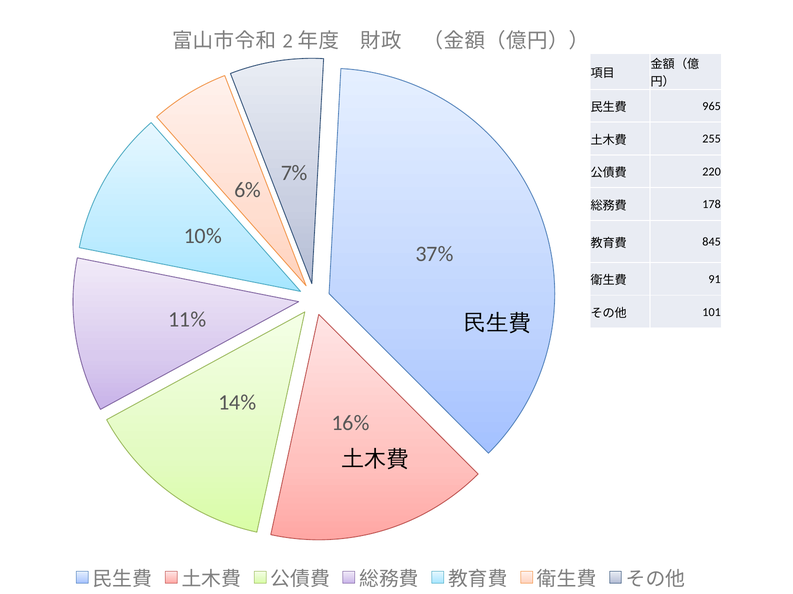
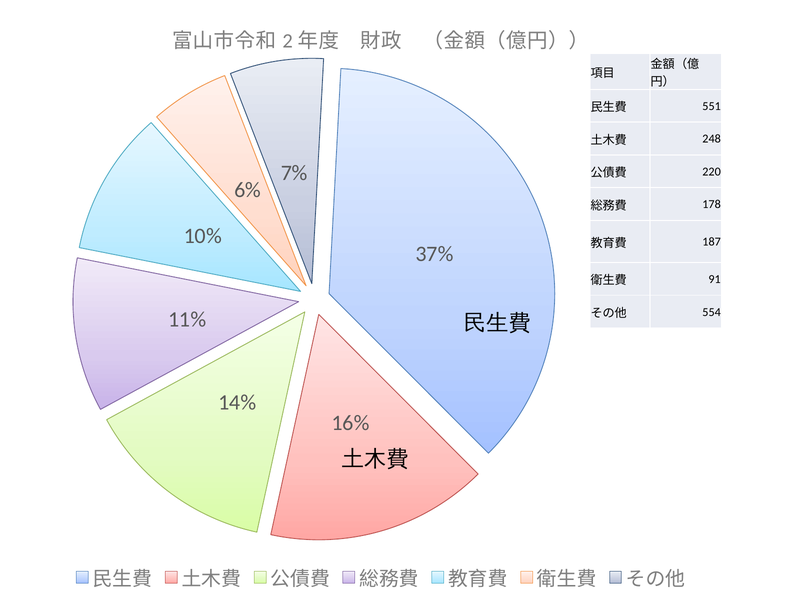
965: 965 -> 551
255: 255 -> 248
845: 845 -> 187
101: 101 -> 554
